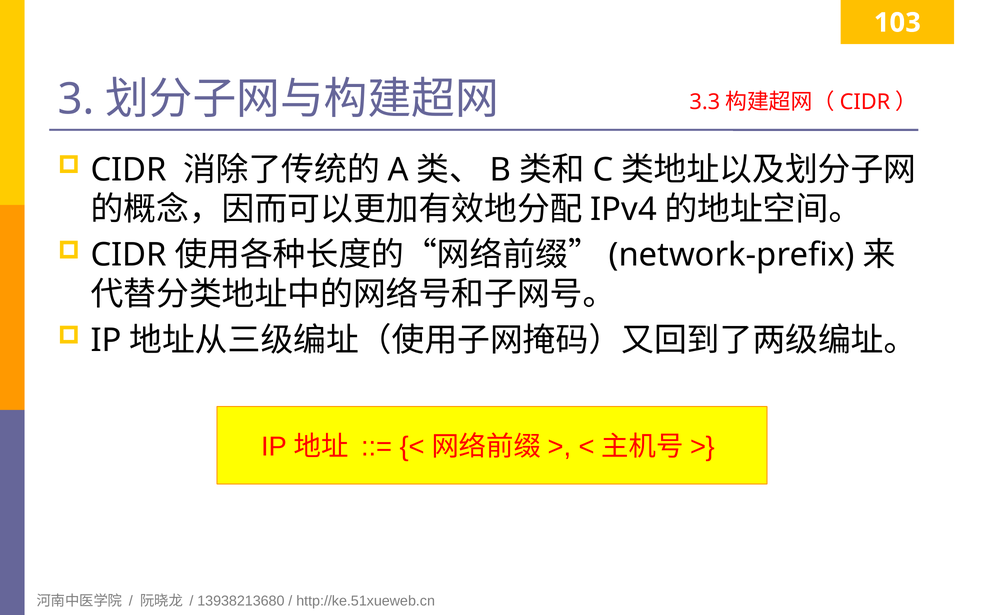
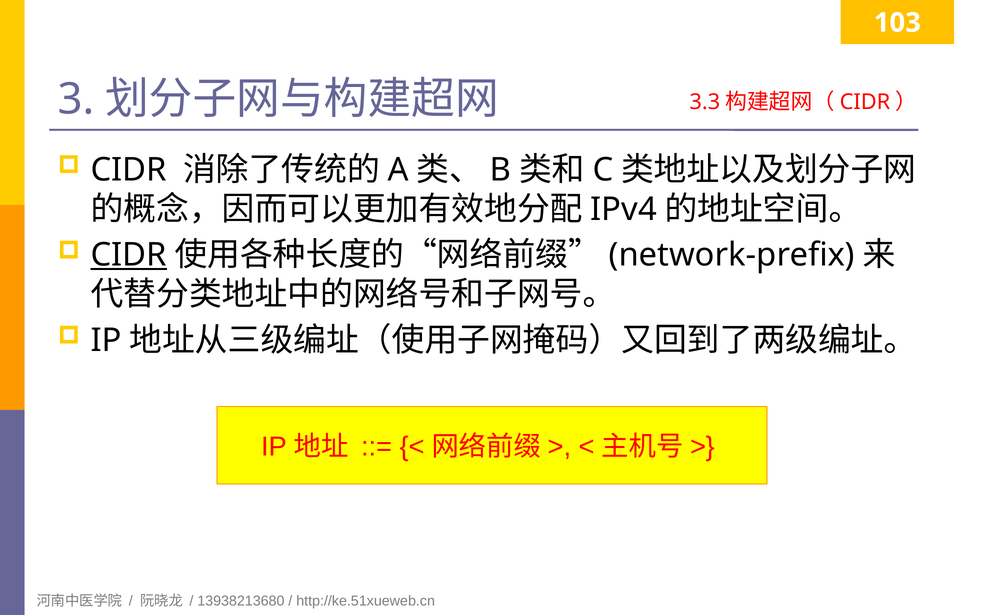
CIDR at (129, 255) underline: none -> present
